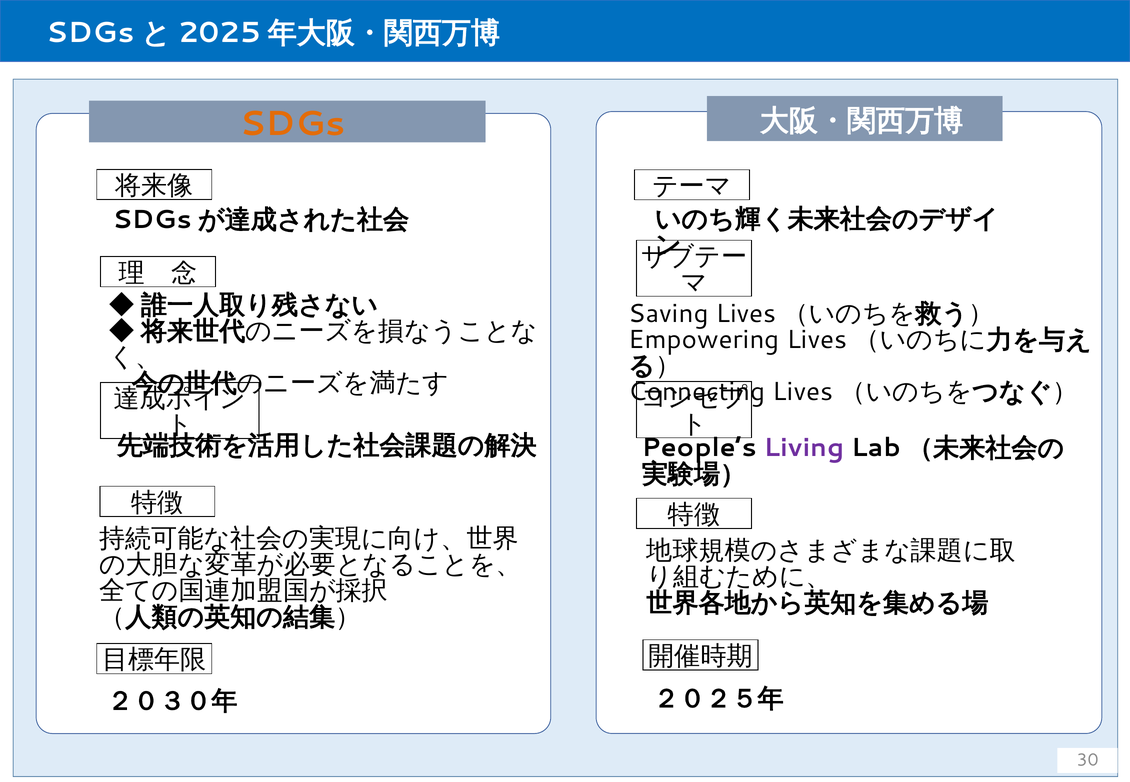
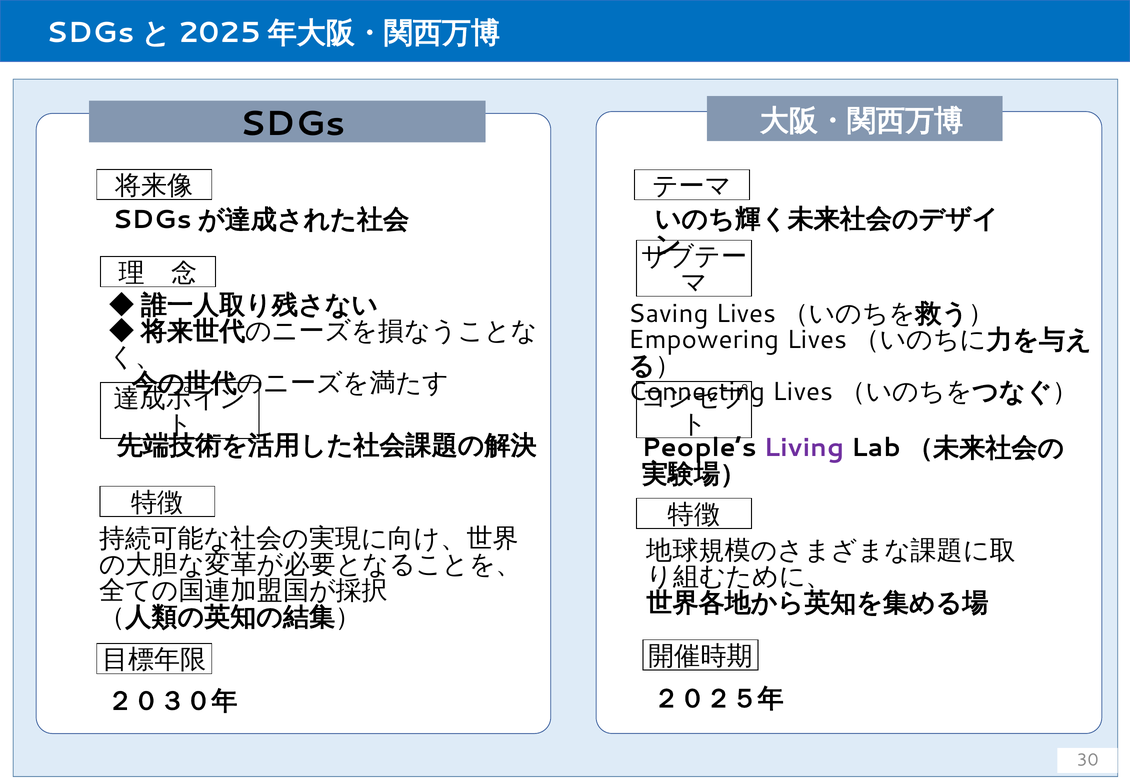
SDGs colour: orange -> black
